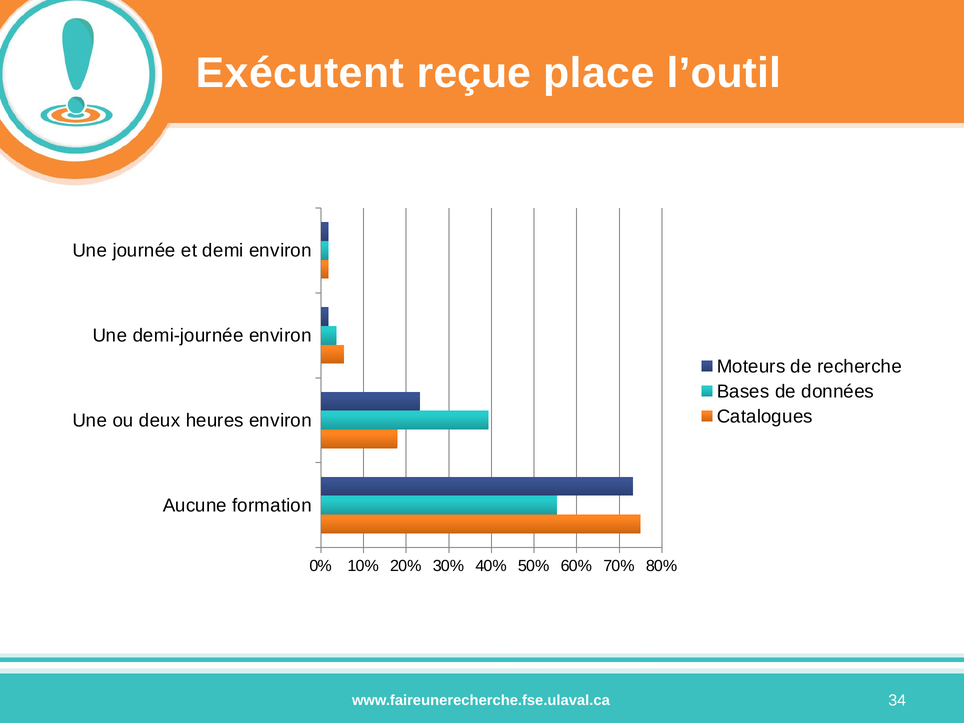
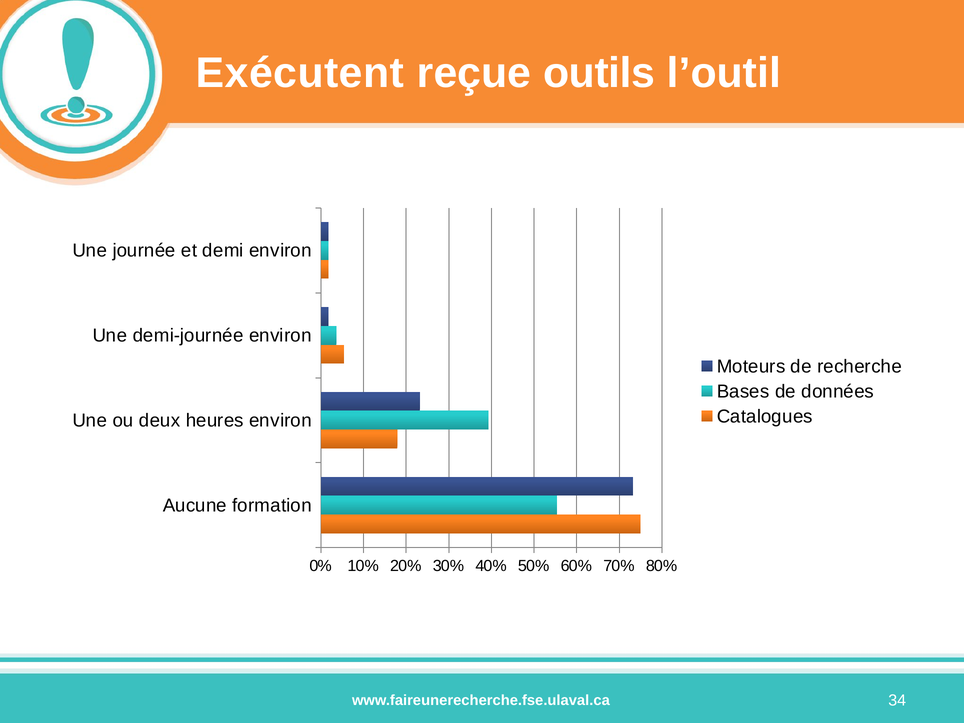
place: place -> outils
